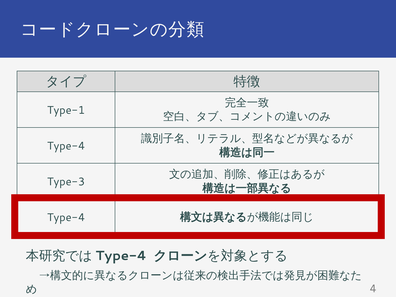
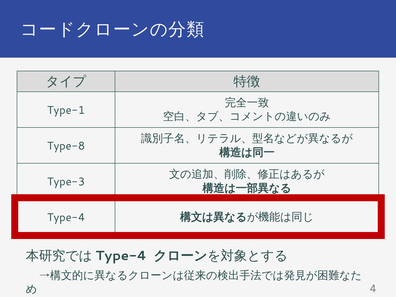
Type-4 at (66, 146): Type-4 -> Type-8
